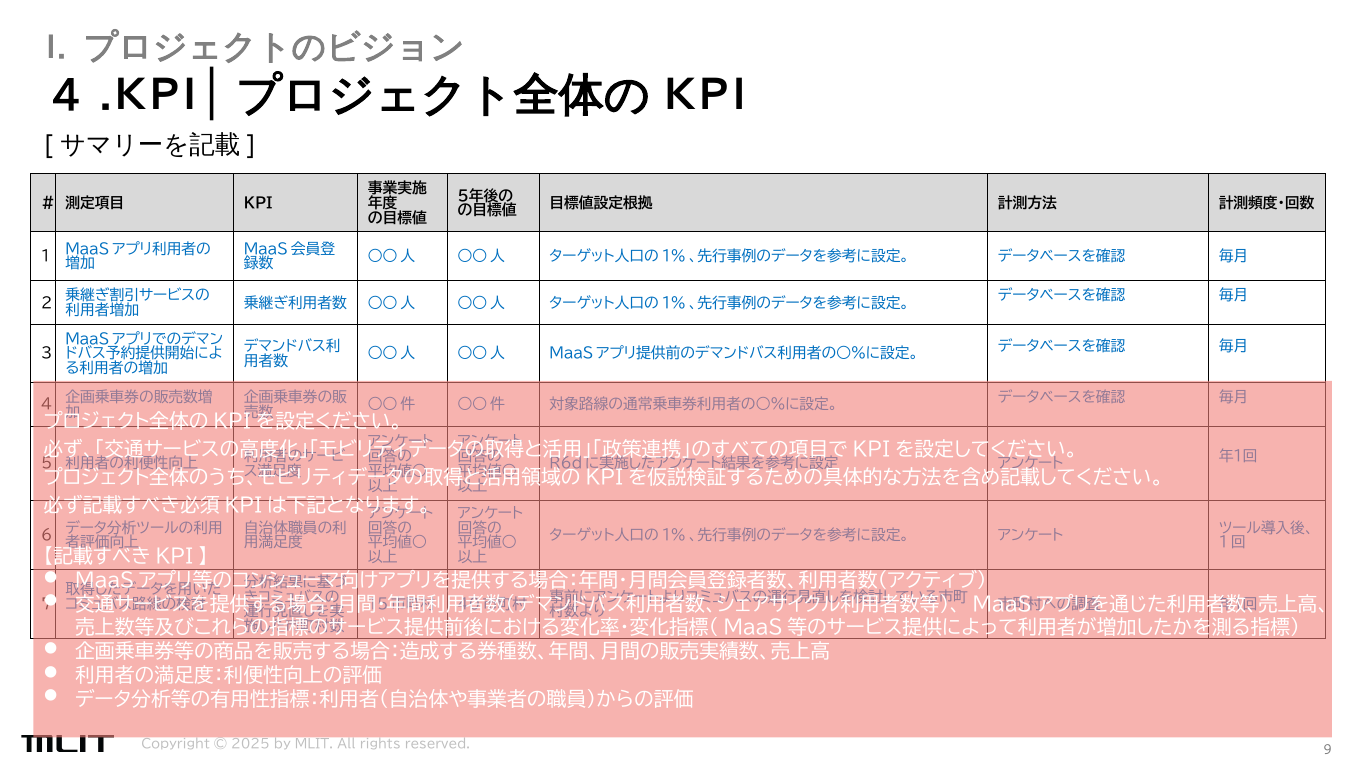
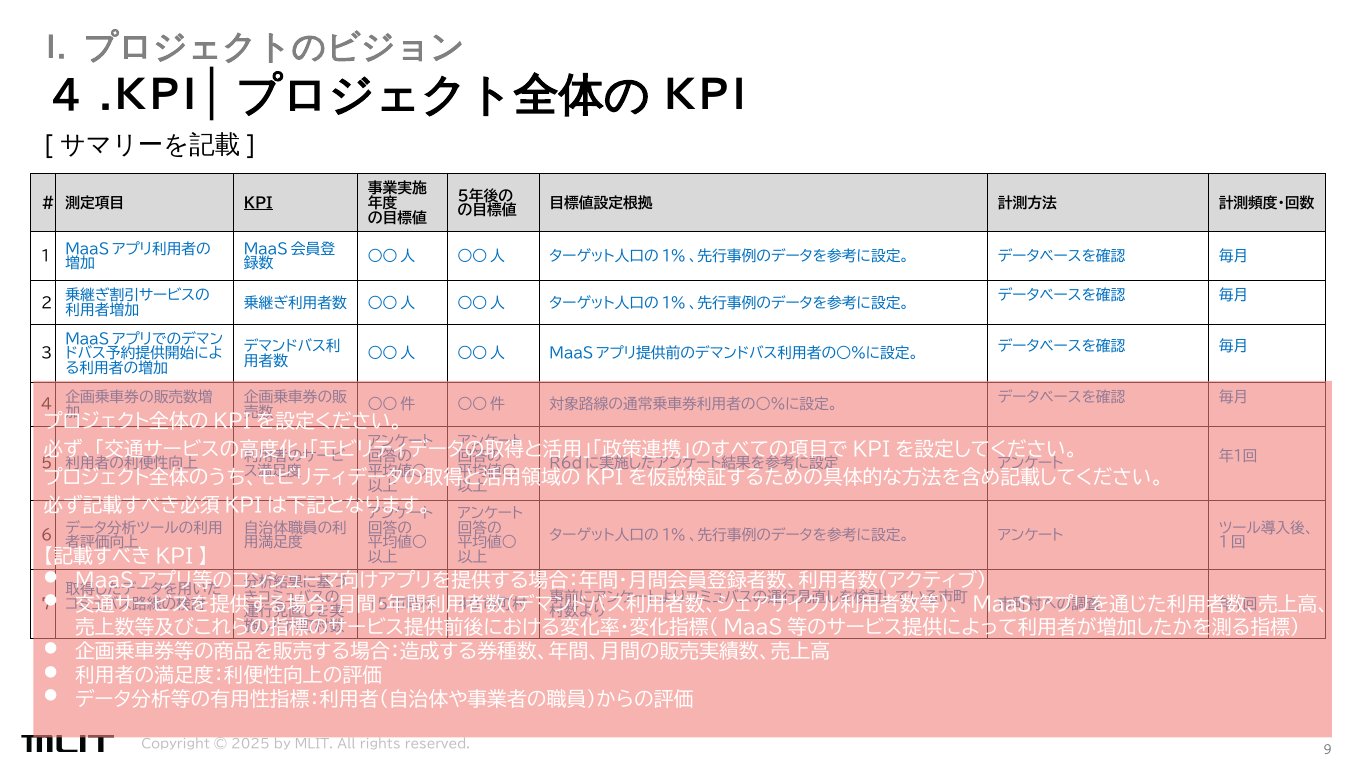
KPI underline: none -> present
